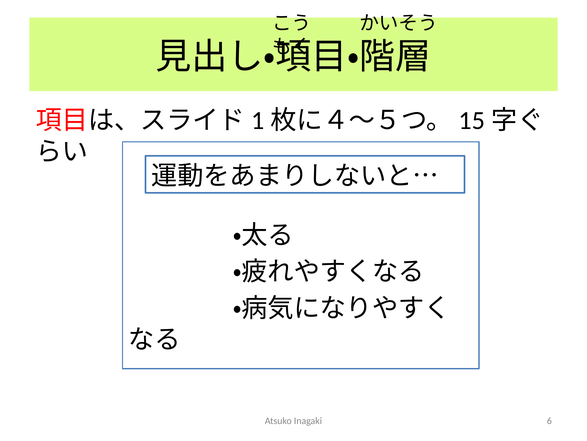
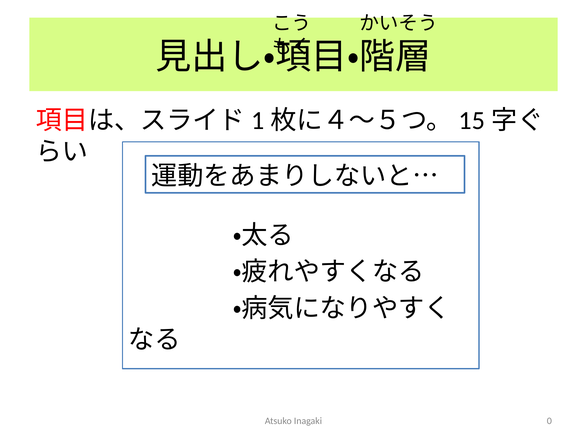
6: 6 -> 0
